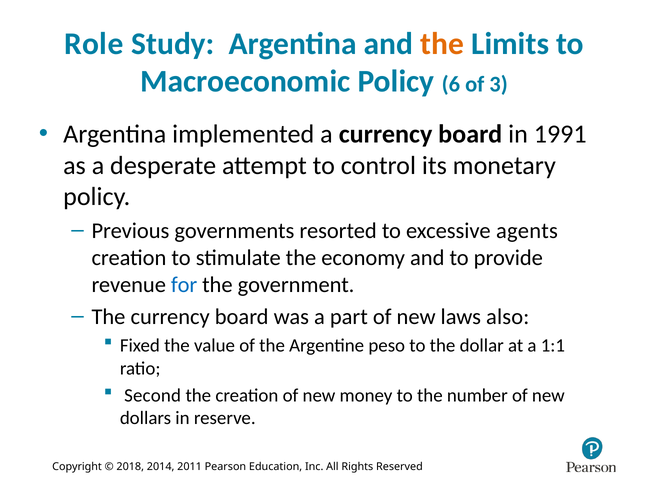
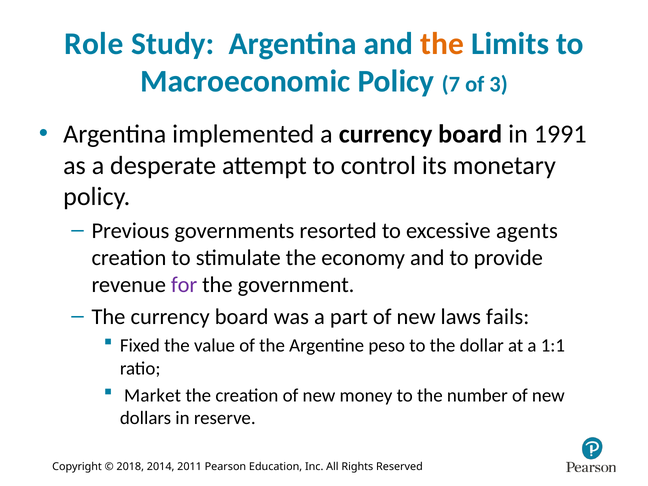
6: 6 -> 7
for colour: blue -> purple
also: also -> fails
Second: Second -> Market
